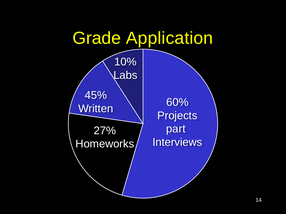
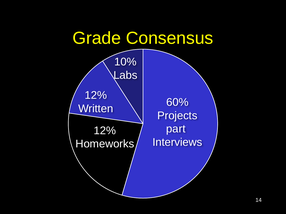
Application: Application -> Consensus
45% at (96, 95): 45% -> 12%
27% at (105, 131): 27% -> 12%
